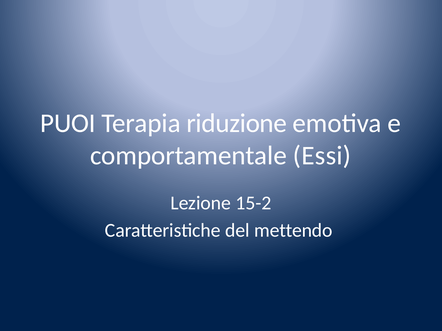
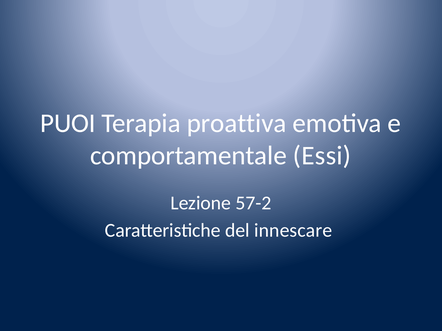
riduzione: riduzione -> proattiva
15-2: 15-2 -> 57-2
mettendo: mettendo -> innescare
